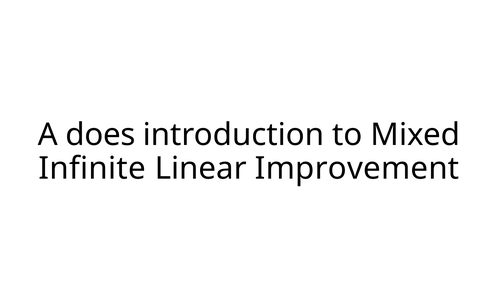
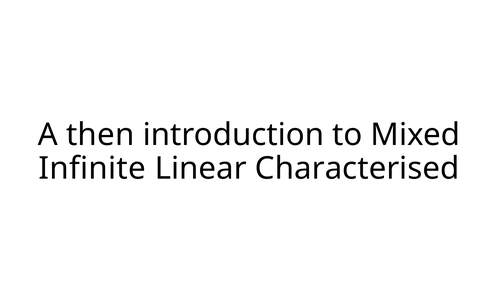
does: does -> then
Improvement: Improvement -> Characterised
